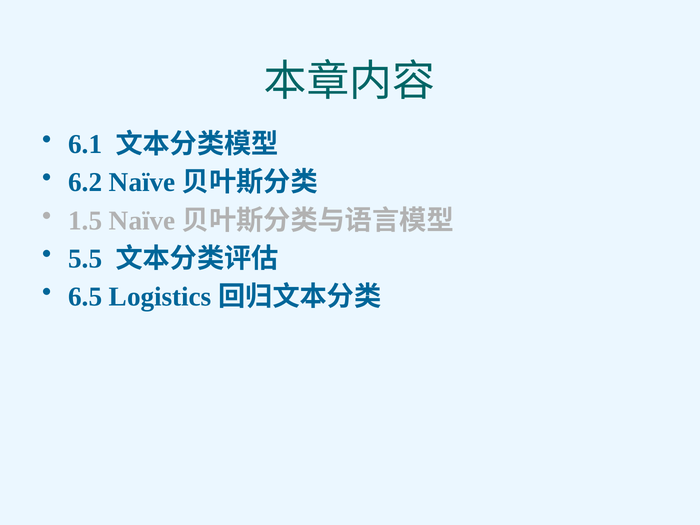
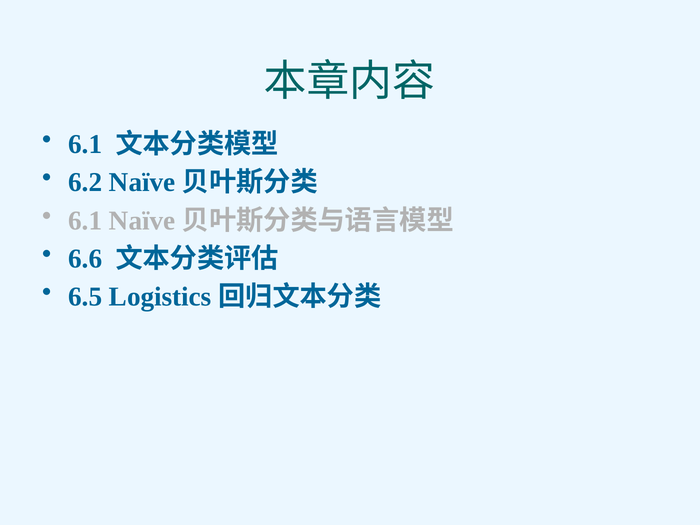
1.5 at (85, 221): 1.5 -> 6.1
5.5: 5.5 -> 6.6
